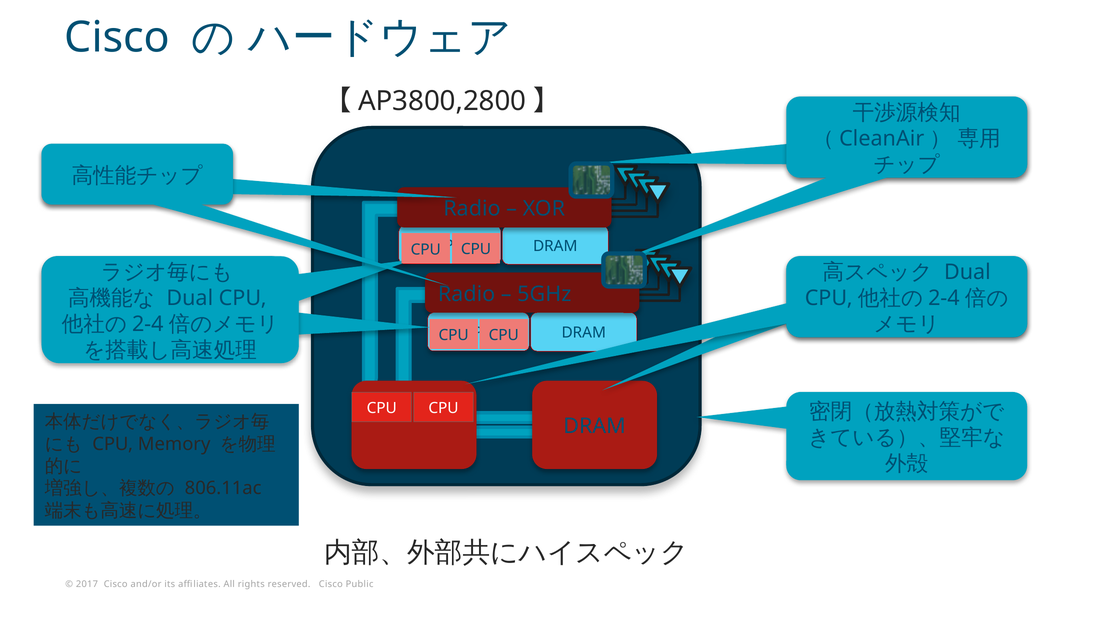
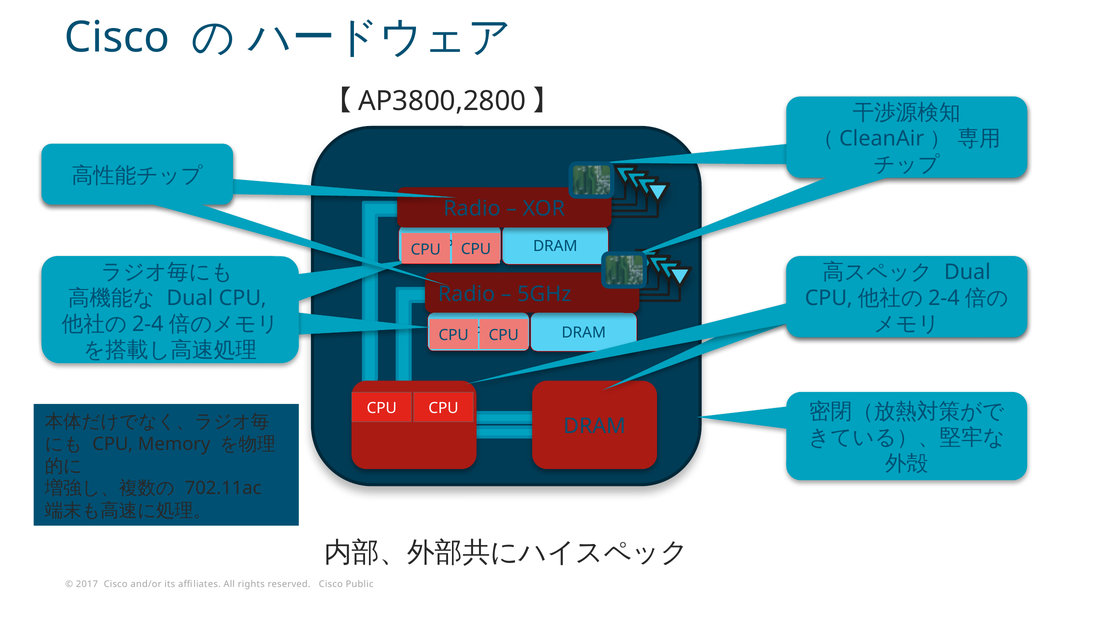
806.11ac: 806.11ac -> 702.11ac
